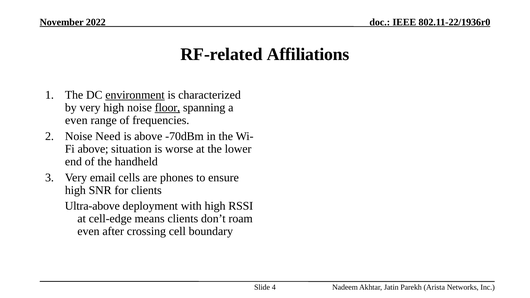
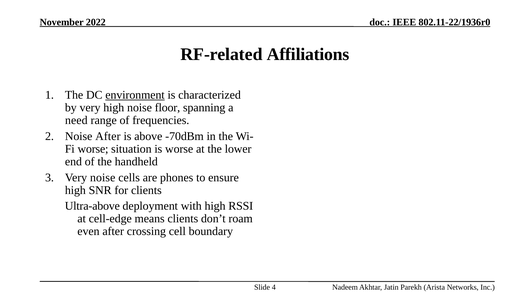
floor underline: present -> none
even at (76, 120): even -> need
Noise Need: Need -> After
above at (93, 149): above -> worse
Very email: email -> noise
